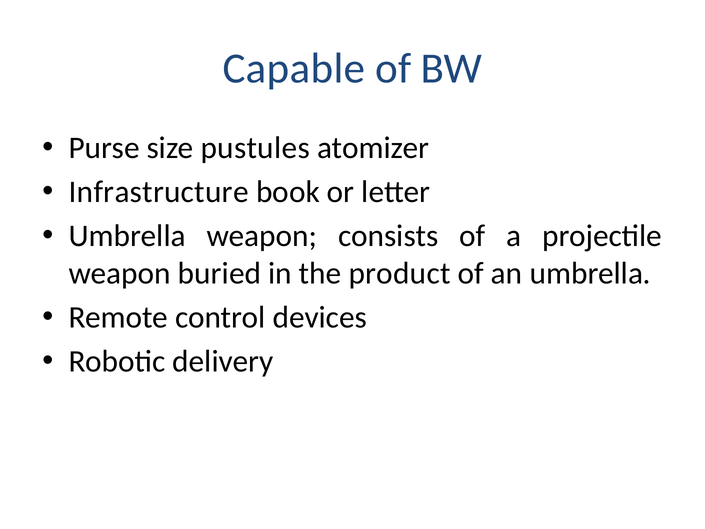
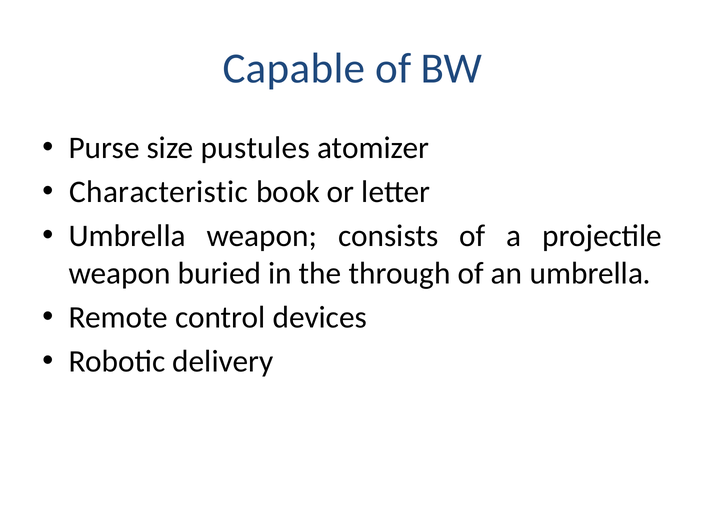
Infrastructure: Infrastructure -> Characteristic
product: product -> through
